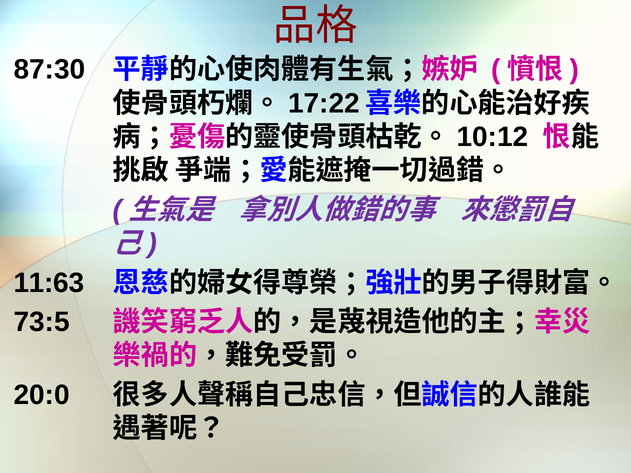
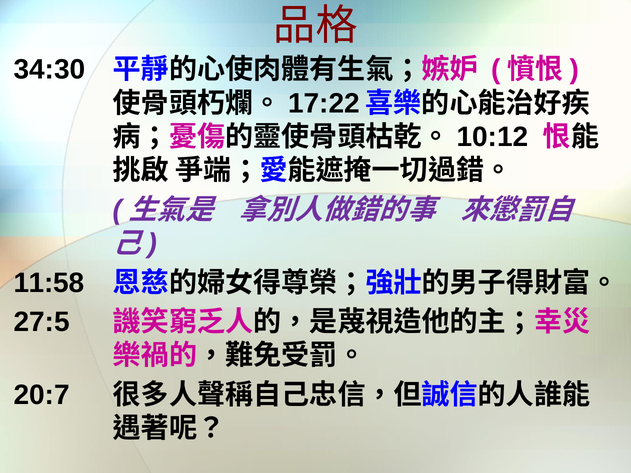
87:30: 87:30 -> 34:30
11:63: 11:63 -> 11:58
73:5: 73:5 -> 27:5
20:0: 20:0 -> 20:7
